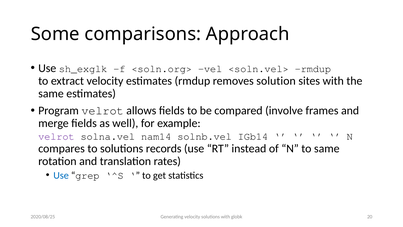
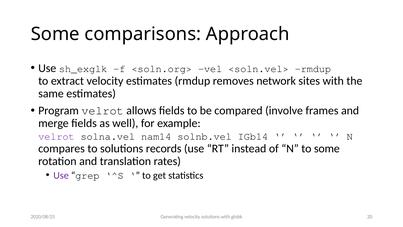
solution: solution -> network
to same: same -> some
Use at (61, 175) colour: blue -> purple
